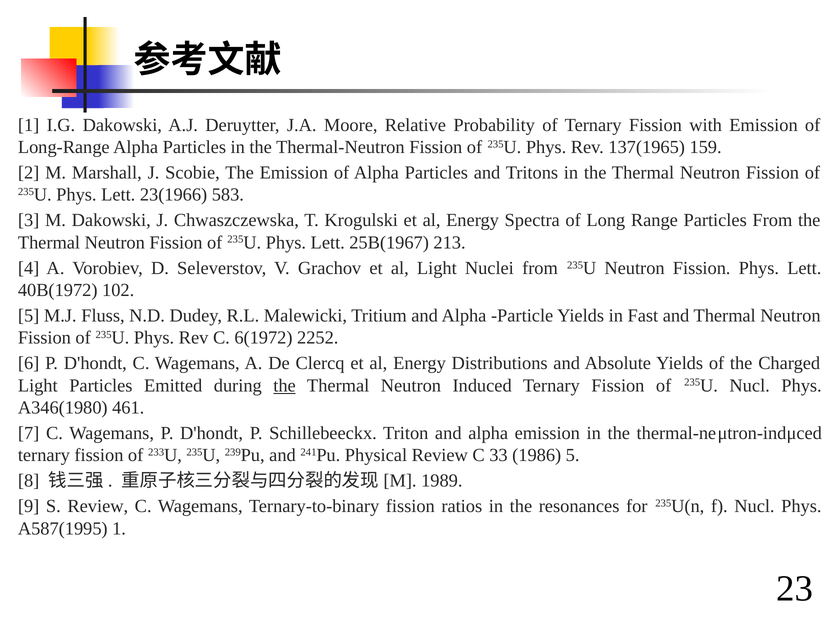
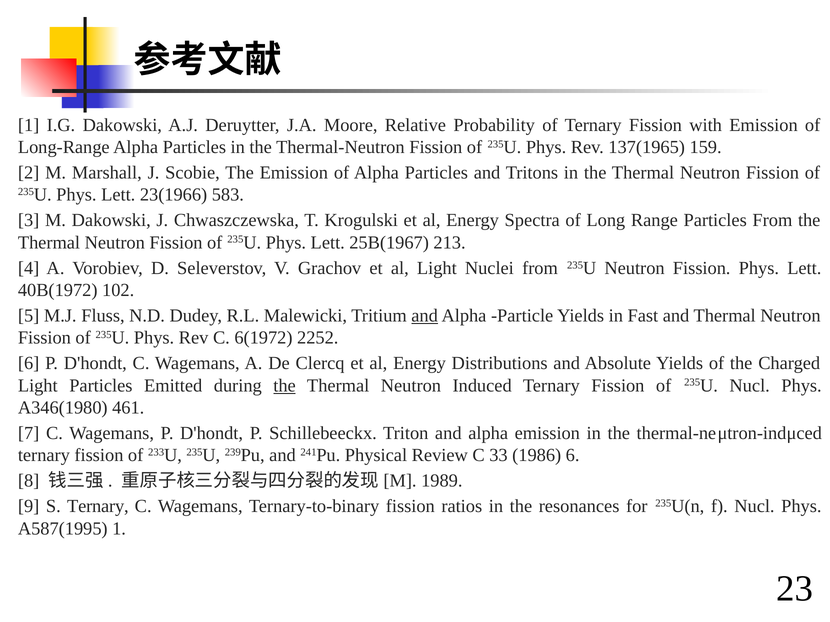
and at (425, 316) underline: none -> present
1986 5: 5 -> 6
S Review: Review -> Ternary
